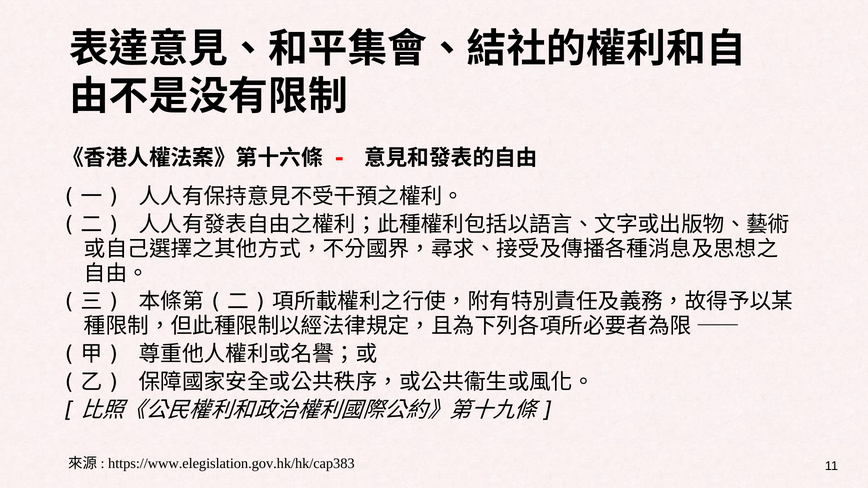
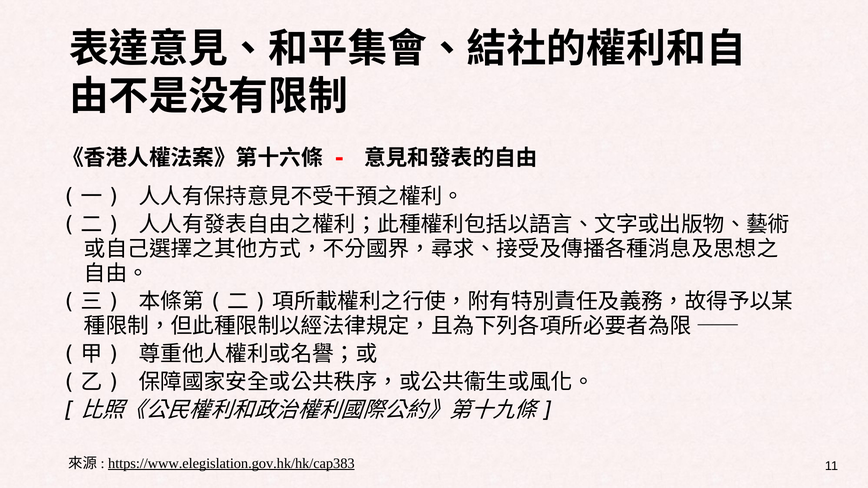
https://www.elegislation.gov.hk/hk/cap383 underline: none -> present
